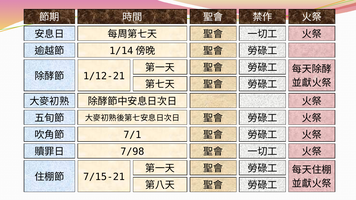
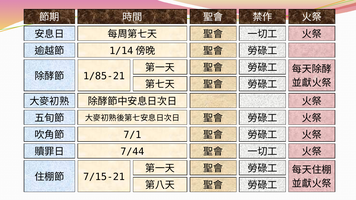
1/12-21: 1/12-21 -> 1/85-21
7/98: 7/98 -> 7/44
